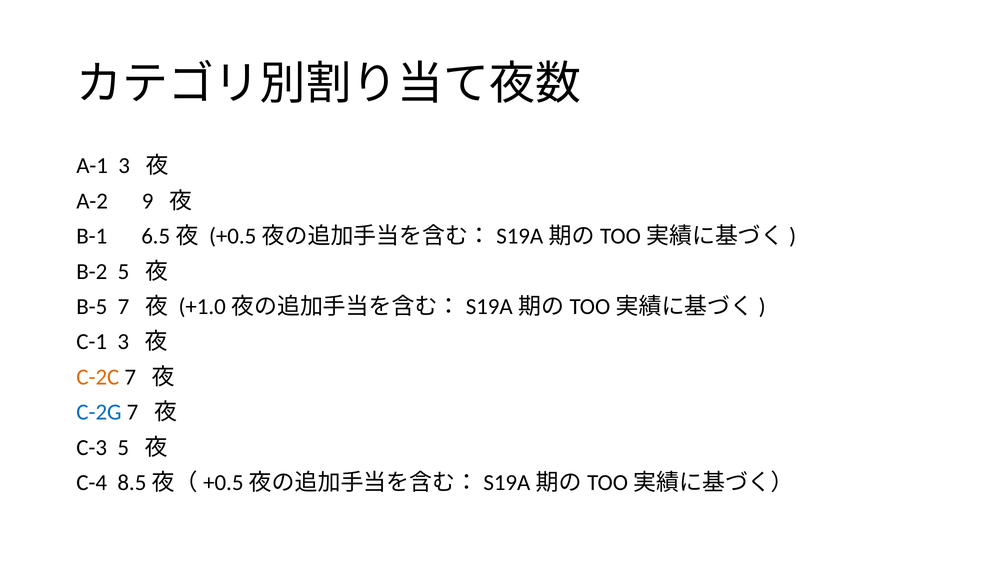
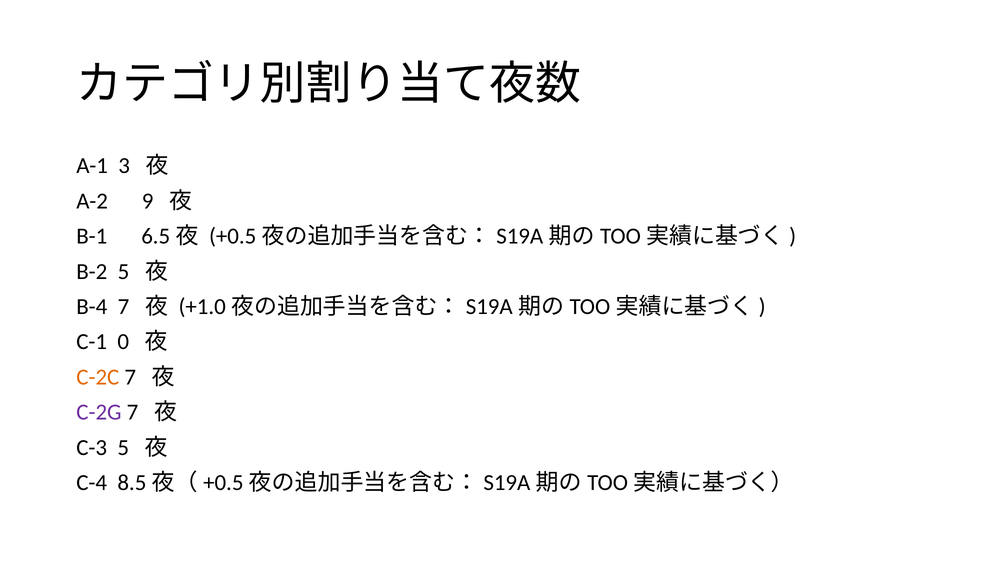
B-5: B-5 -> B-4
C-1 3: 3 -> 0
C-2G colour: blue -> purple
